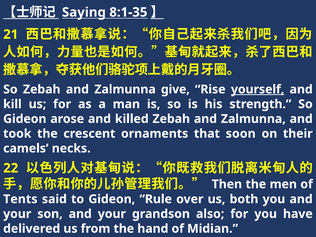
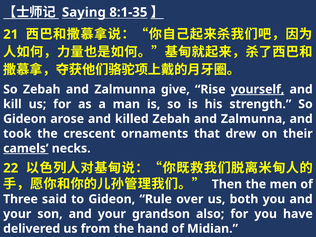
soon: soon -> drew
camels underline: none -> present
Tents: Tents -> Three
